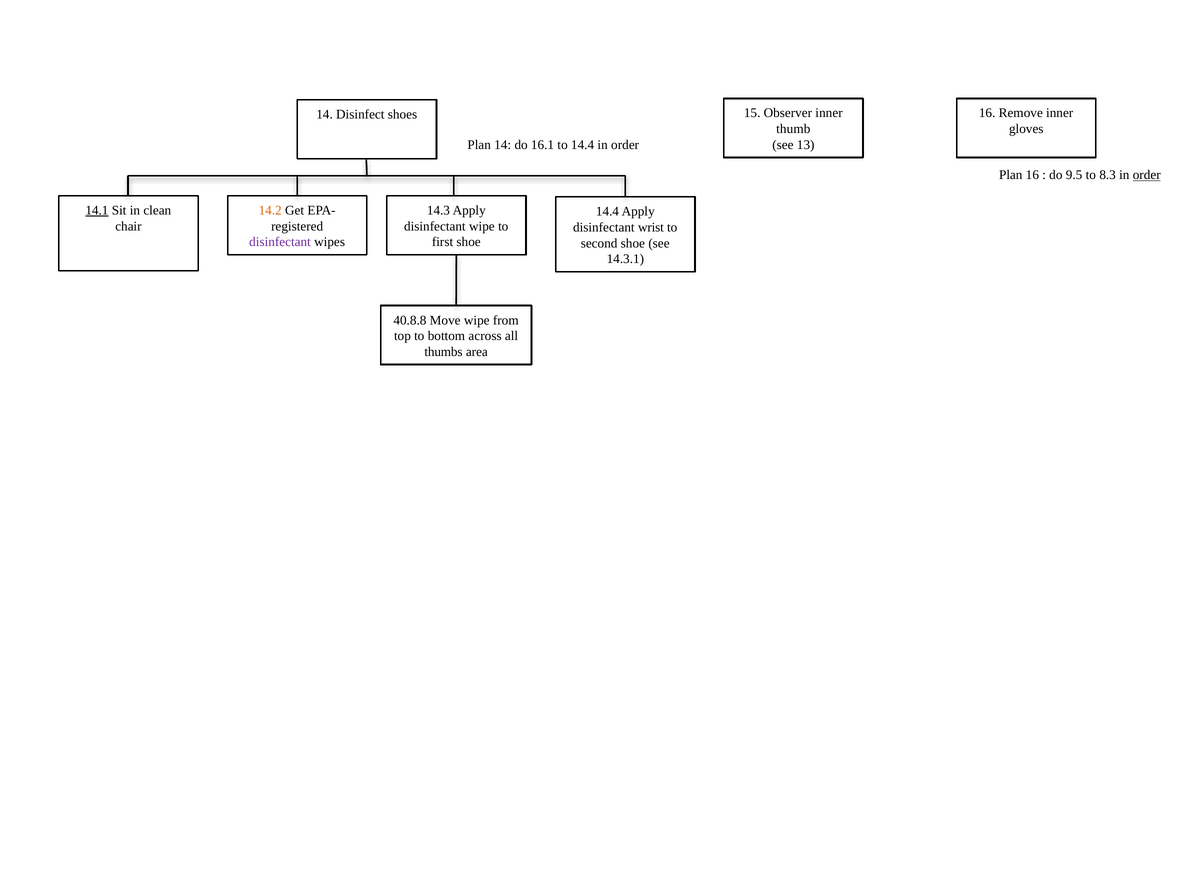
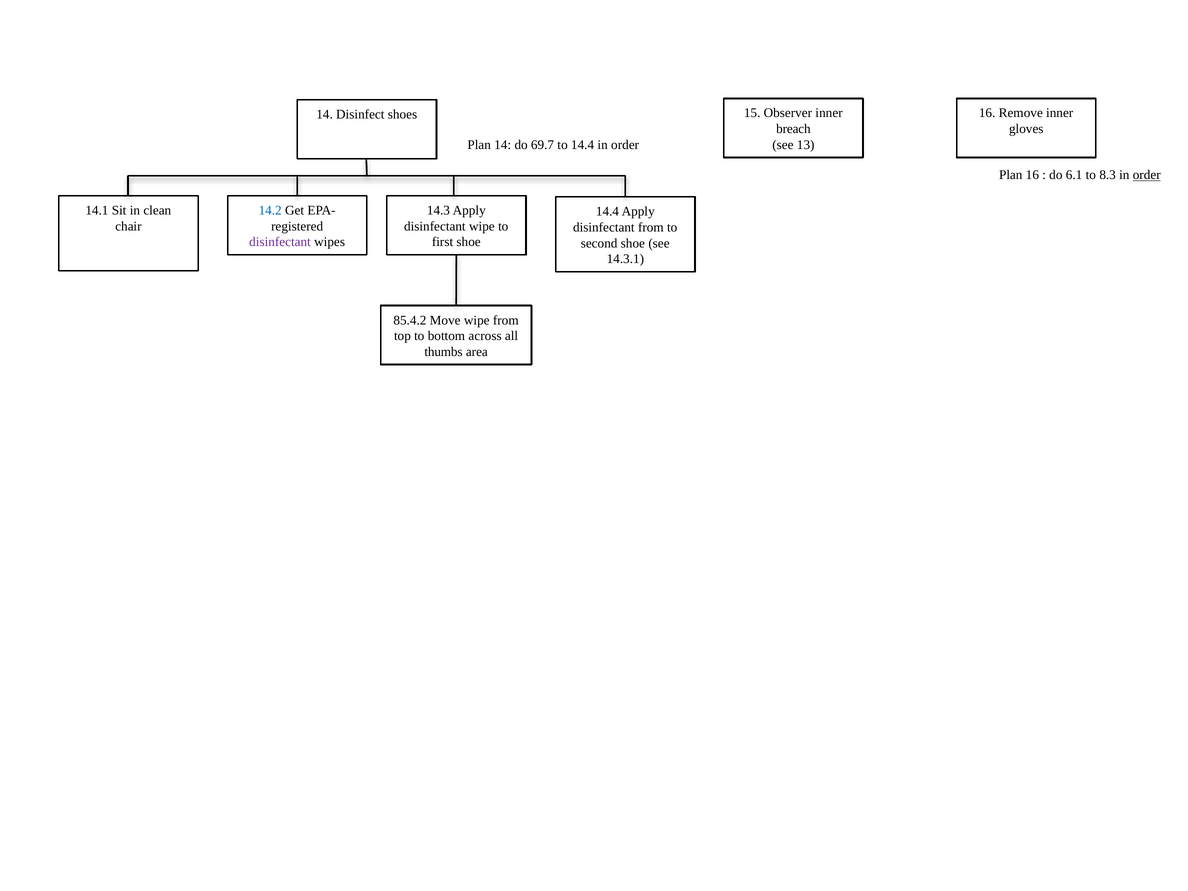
thumb: thumb -> breach
16.1: 16.1 -> 69.7
9.5: 9.5 -> 6.1
14.1 underline: present -> none
14.2 colour: orange -> blue
disinfectant wrist: wrist -> from
40.8.8: 40.8.8 -> 85.4.2
